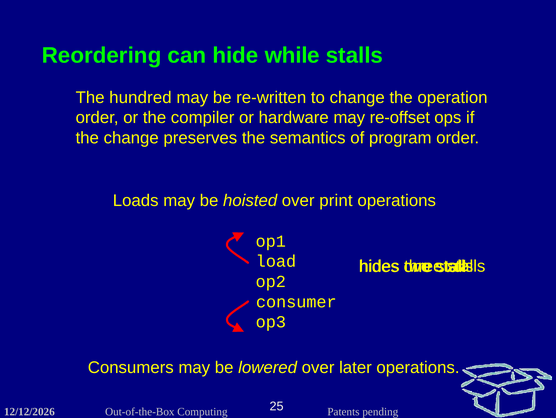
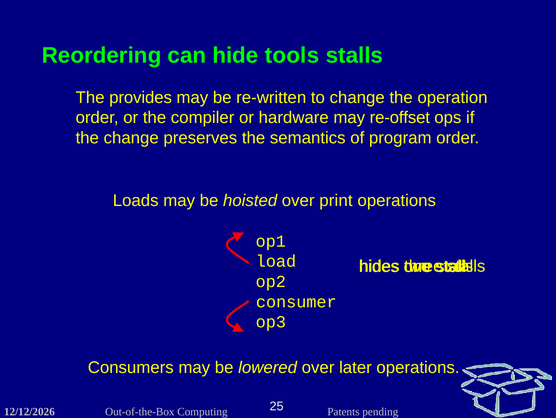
while: while -> tools
hundred: hundred -> provides
